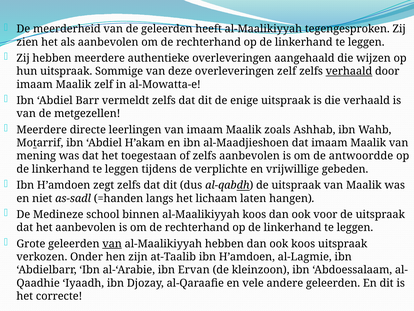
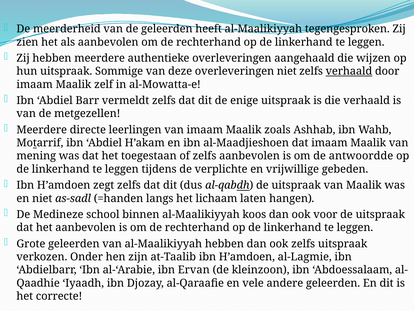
overleveringen zelf: zelf -> niet
van at (112, 243) underline: present -> none
ook koos: koos -> zelfs
